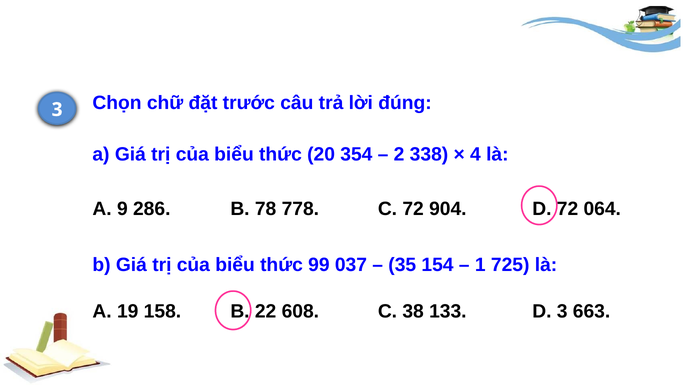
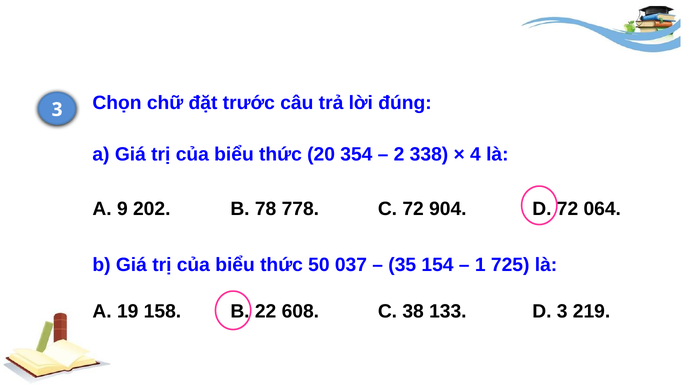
286: 286 -> 202
99: 99 -> 50
663: 663 -> 219
